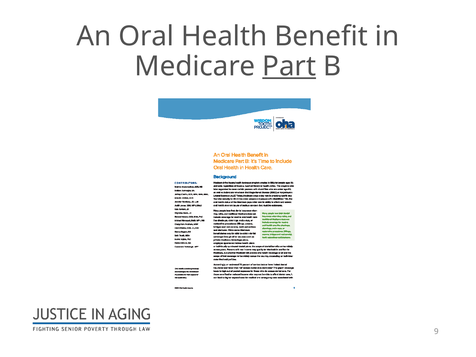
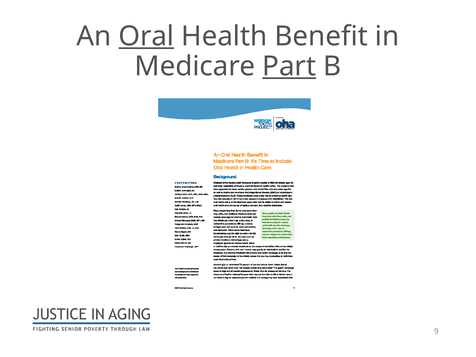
Oral underline: none -> present
